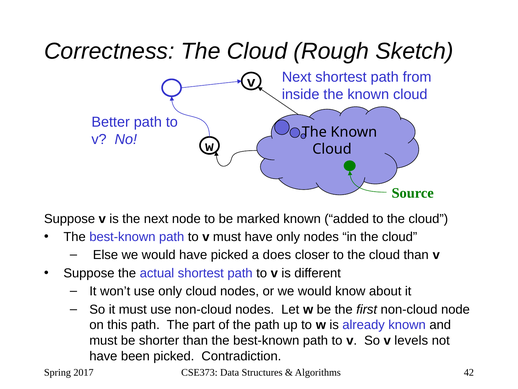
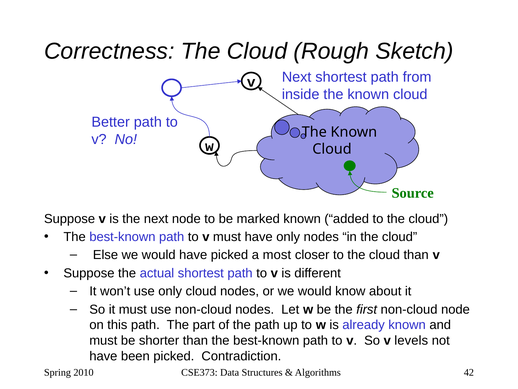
does: does -> most
2017: 2017 -> 2010
